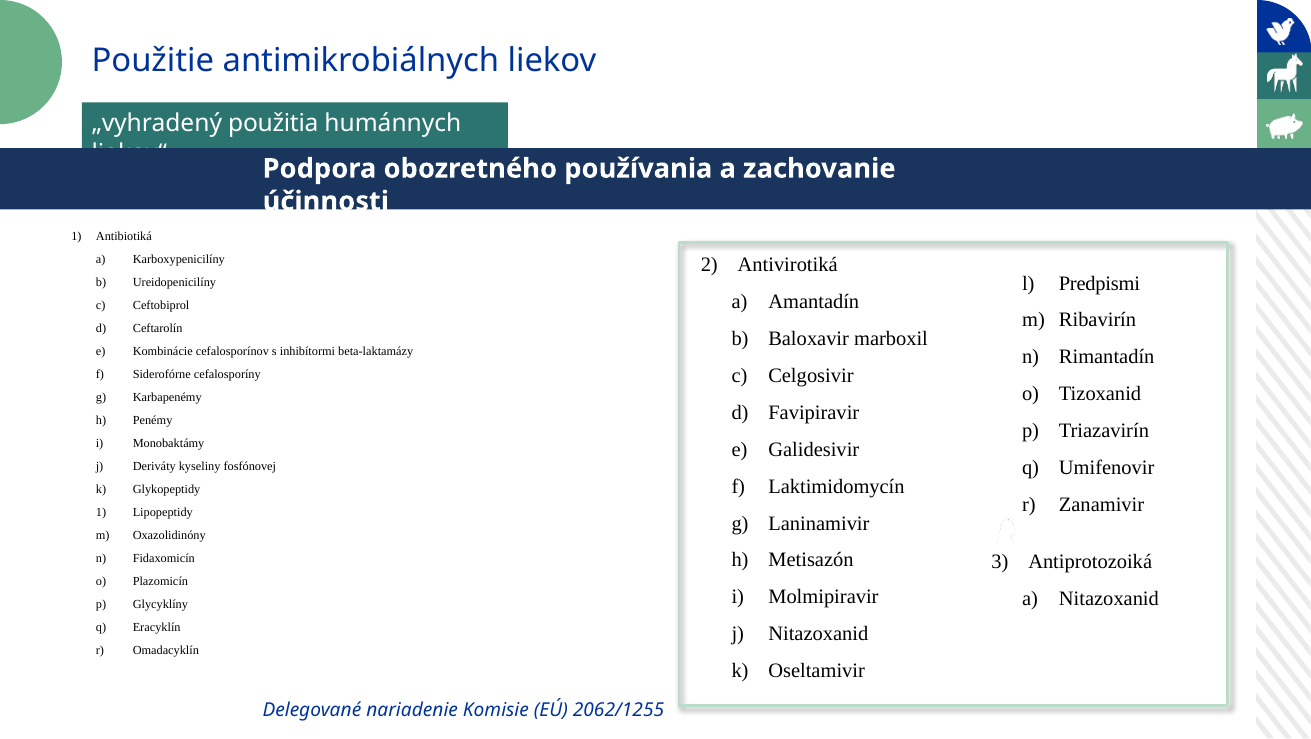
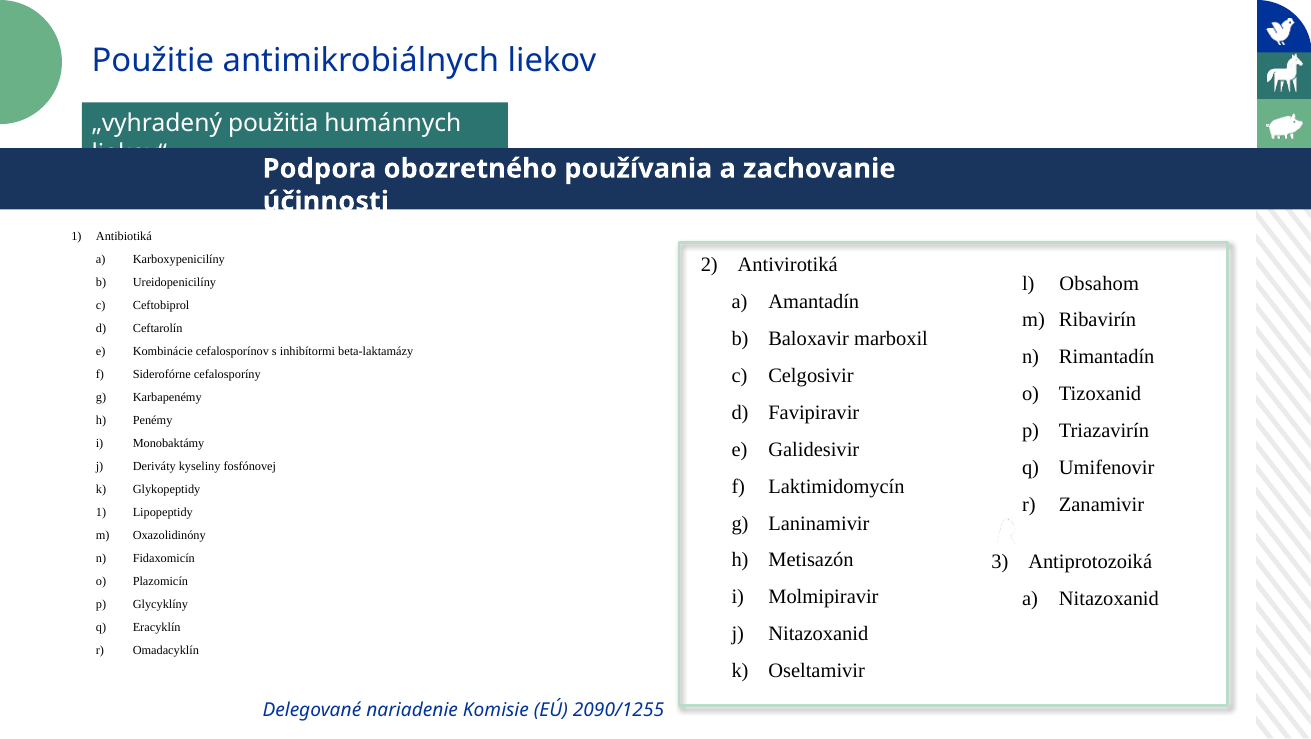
Predpismi: Predpismi -> Obsahom
2062/1255: 2062/1255 -> 2090/1255
